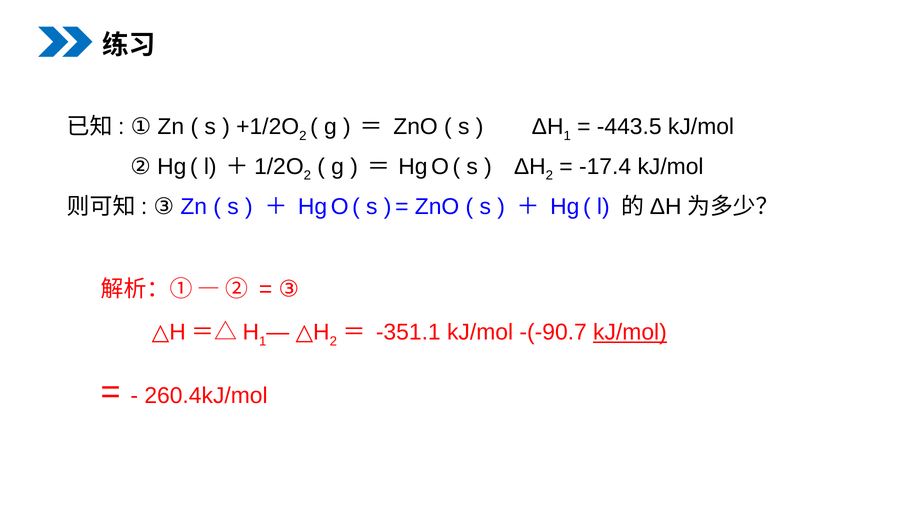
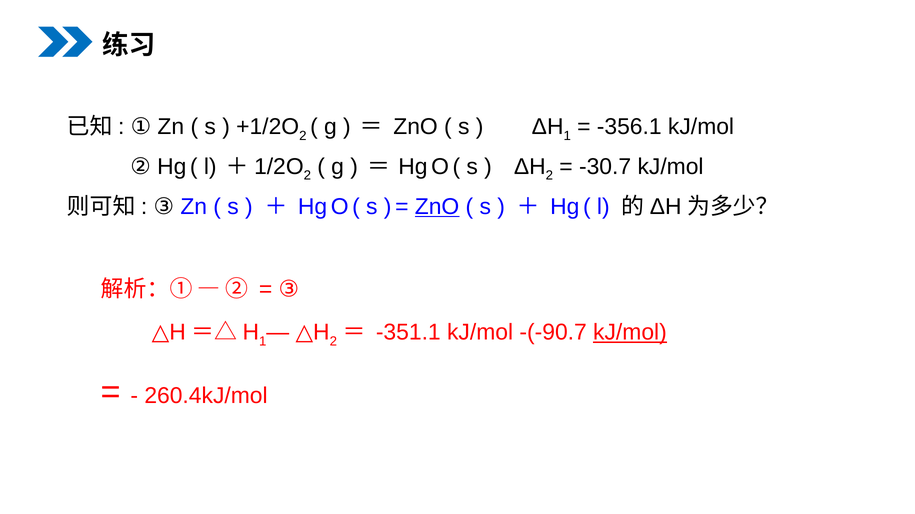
-443.5: -443.5 -> -356.1
-17.4: -17.4 -> -30.7
ZnO at (437, 207) underline: none -> present
